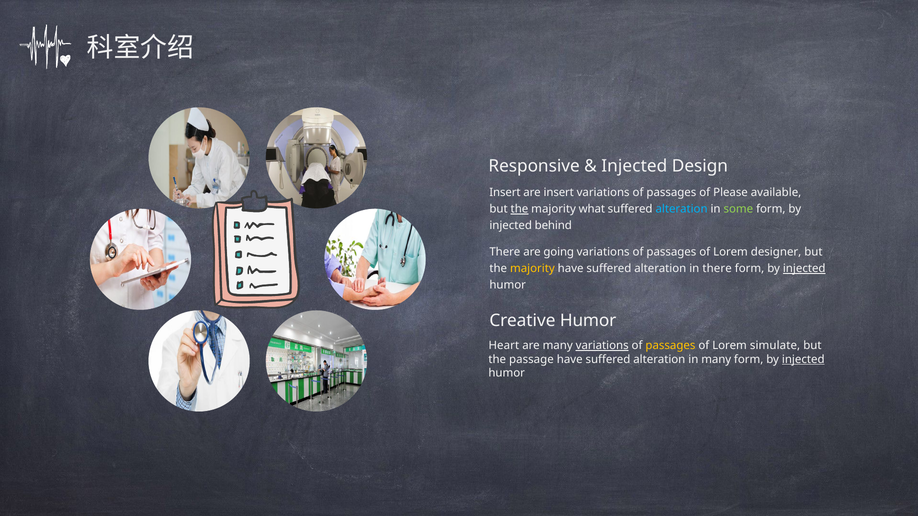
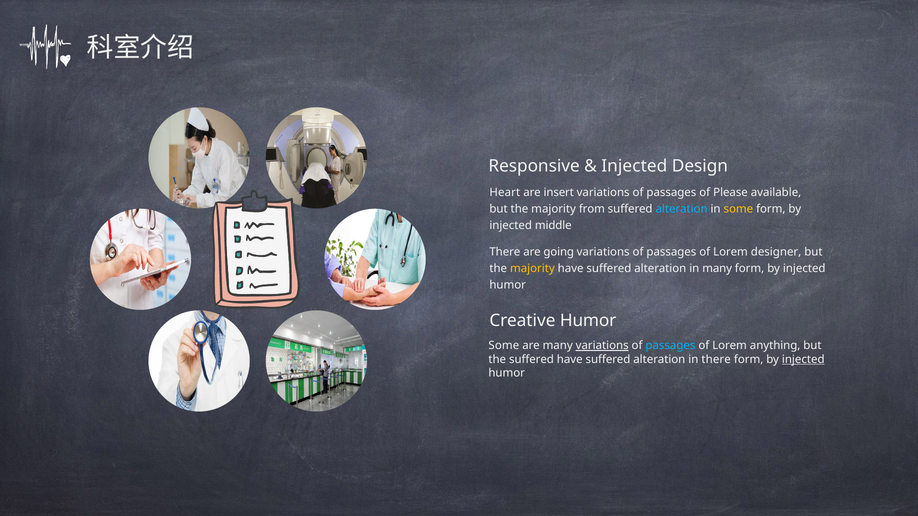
Insert at (505, 193): Insert -> Heart
the at (519, 209) underline: present -> none
what: what -> from
some at (738, 209) colour: light green -> yellow
behind: behind -> middle
in there: there -> many
injected at (804, 269) underline: present -> none
Heart at (504, 346): Heart -> Some
passages at (670, 346) colour: yellow -> light blue
simulate: simulate -> anything
the passage: passage -> suffered
in many: many -> there
